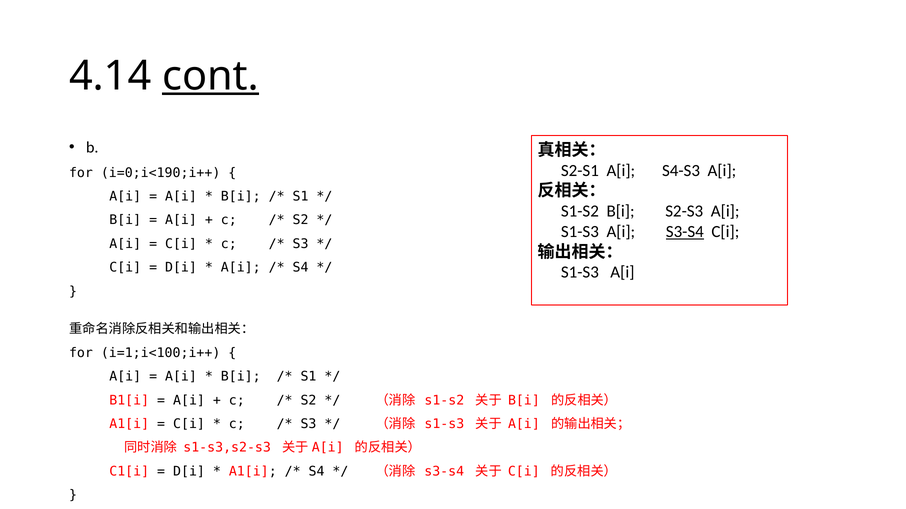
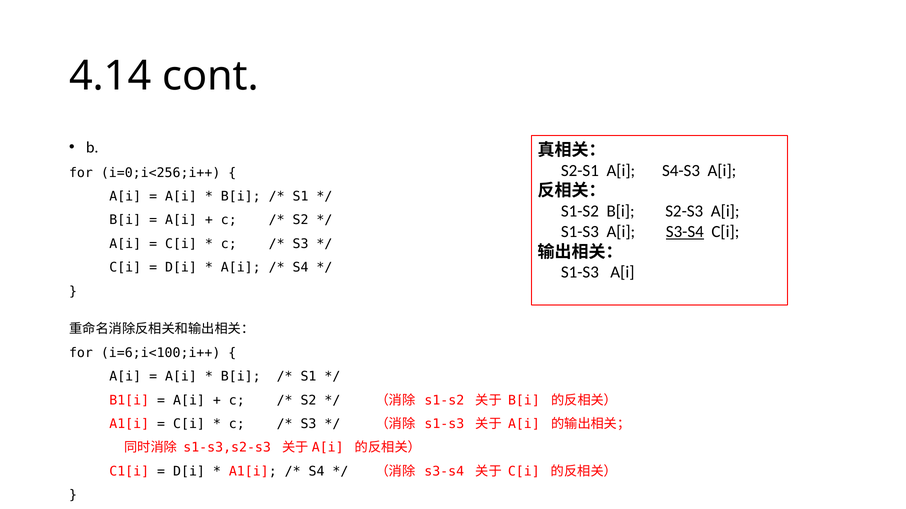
cont underline: present -> none
i=0;i<190;i++: i=0;i<190;i++ -> i=0;i<256;i++
i=1;i<100;i++: i=1;i<100;i++ -> i=6;i<100;i++
